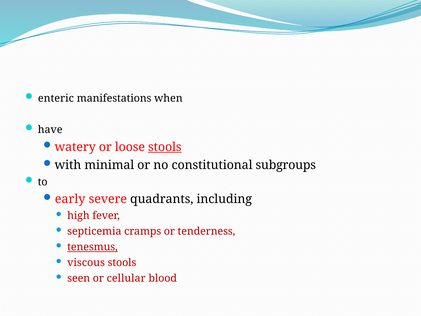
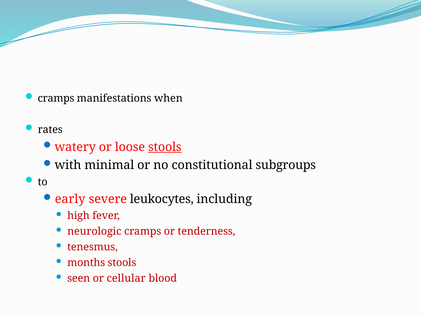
enteric at (56, 98): enteric -> cramps
have: have -> rates
quadrants: quadrants -> leukocytes
septicemia: septicemia -> neurologic
tenesmus underline: present -> none
viscous: viscous -> months
